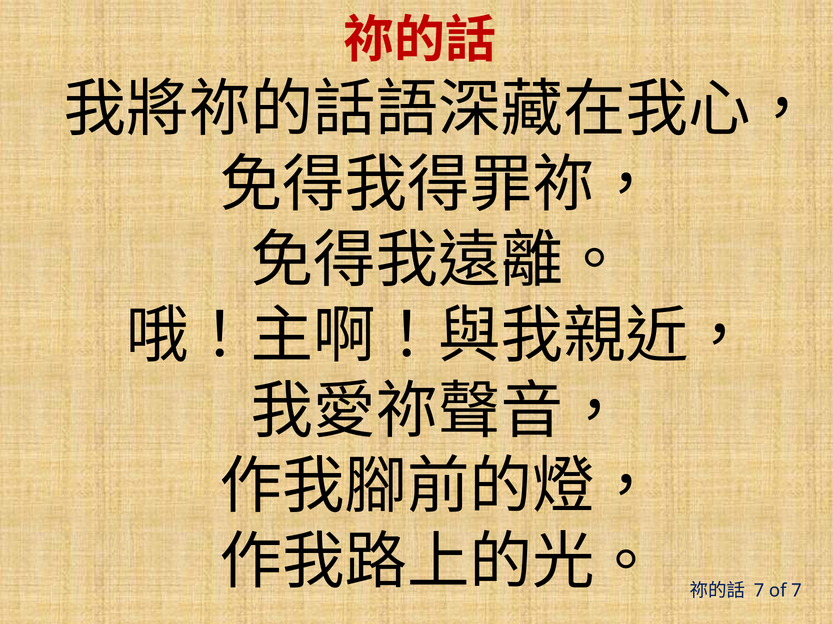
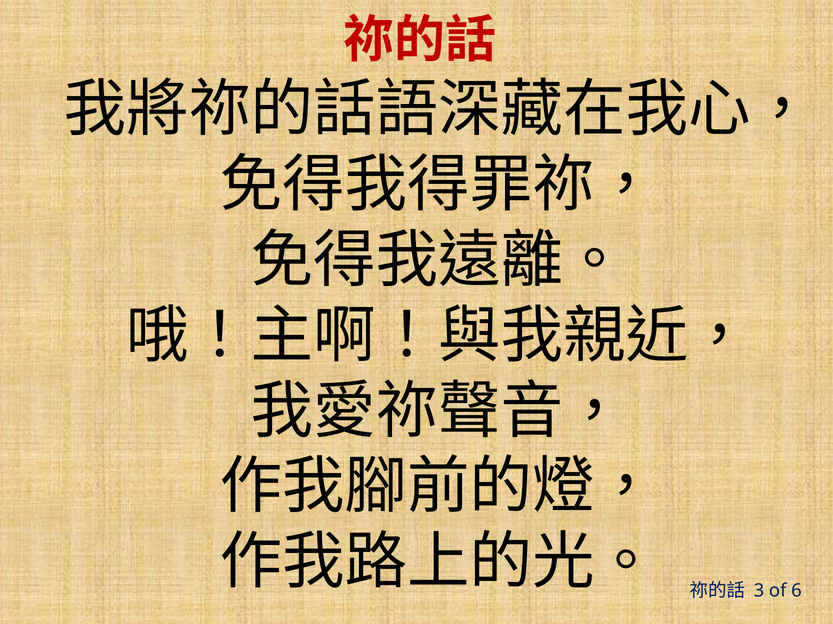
7 at (759, 591): 7 -> 3
of 7: 7 -> 6
